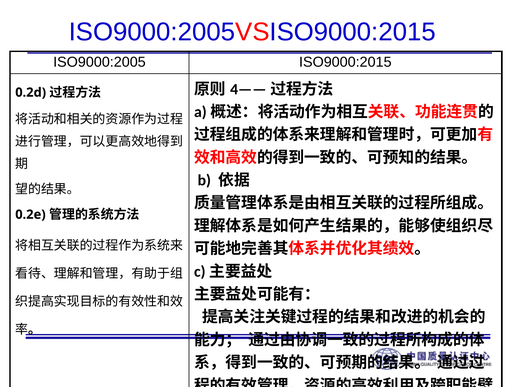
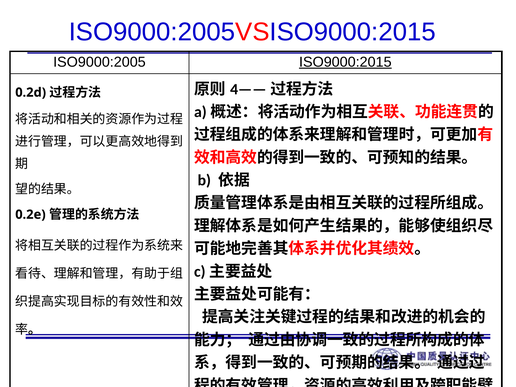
ISO9000:2015 underline: none -> present
